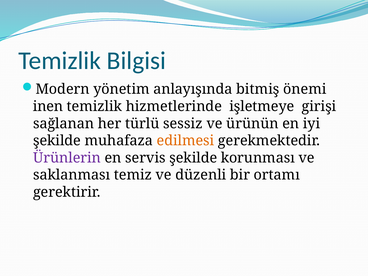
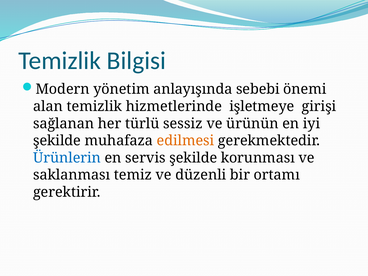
bitmiş: bitmiş -> sebebi
inen: inen -> alan
Ürünlerin colour: purple -> blue
